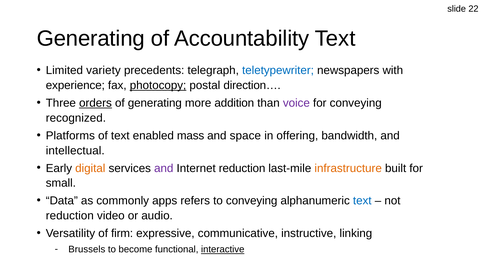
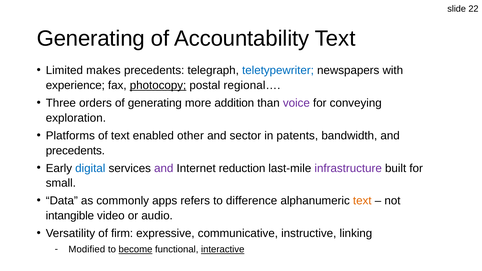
variety: variety -> makes
direction…: direction… -> regional…
orders underline: present -> none
recognized: recognized -> exploration
mass: mass -> other
space: space -> sector
offering: offering -> patents
intellectual at (75, 151): intellectual -> precedents
digital colour: orange -> blue
infrastructure colour: orange -> purple
to conveying: conveying -> difference
text at (362, 201) colour: blue -> orange
reduction at (70, 216): reduction -> intangible
Brussels: Brussels -> Modified
become underline: none -> present
